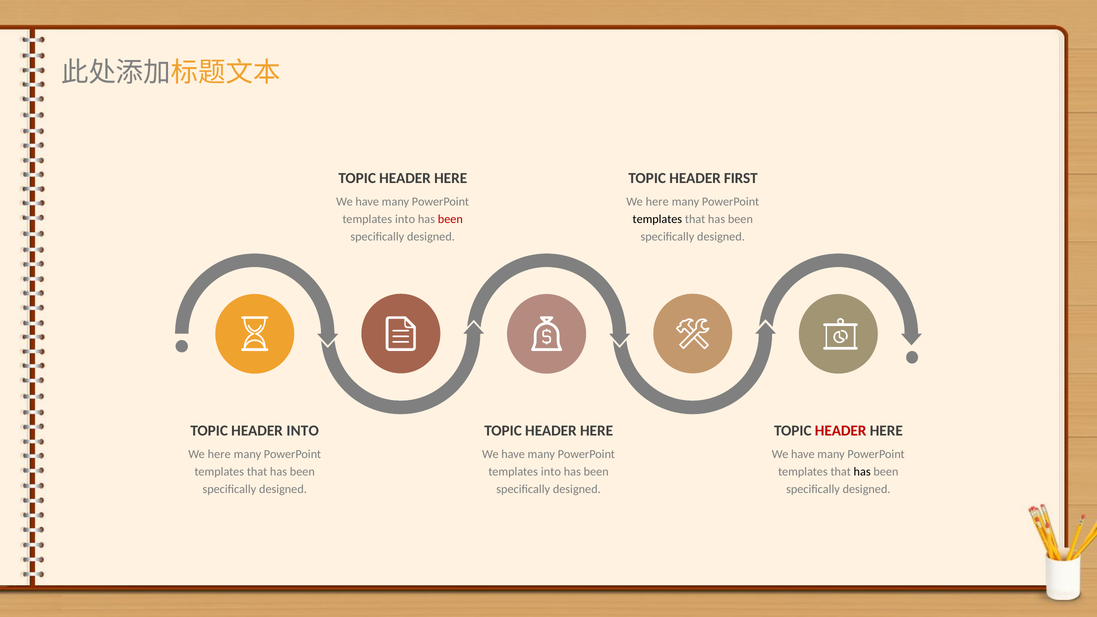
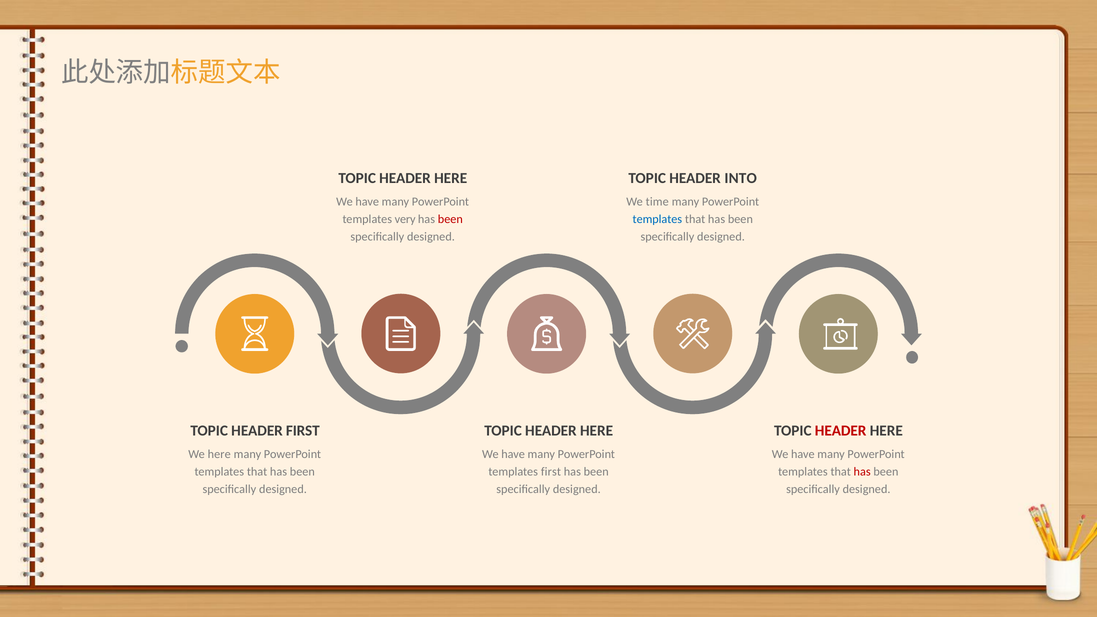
FIRST: FIRST -> INTO
here at (657, 202): here -> time
into at (405, 219): into -> very
templates at (657, 219) colour: black -> blue
HEADER INTO: INTO -> FIRST
into at (551, 472): into -> first
has at (862, 472) colour: black -> red
